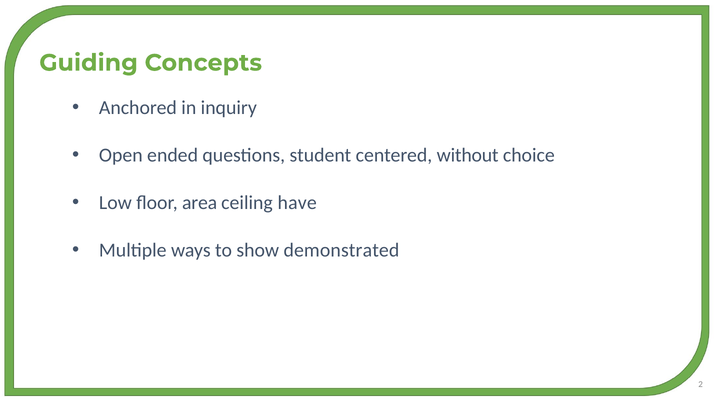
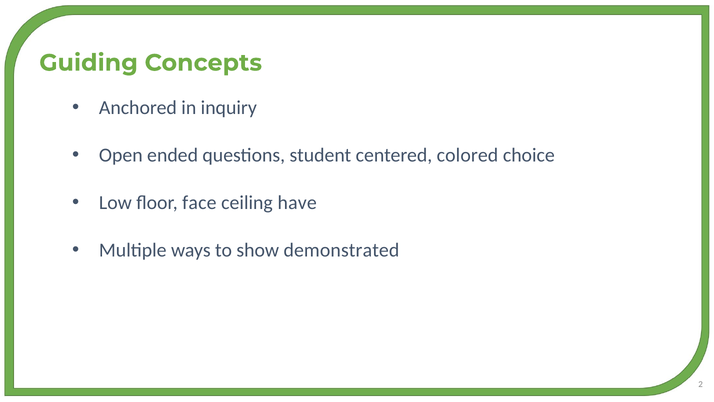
without: without -> colored
area: area -> face
